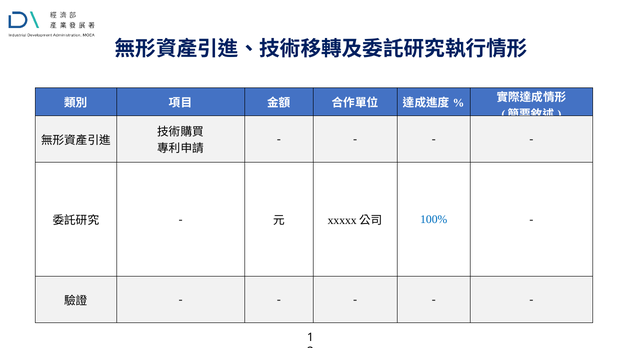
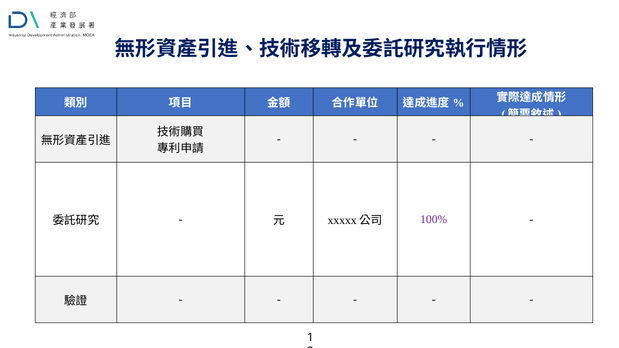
100% colour: blue -> purple
